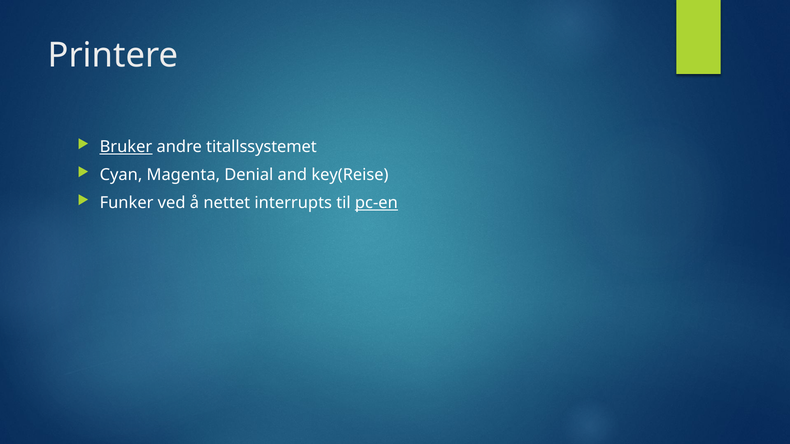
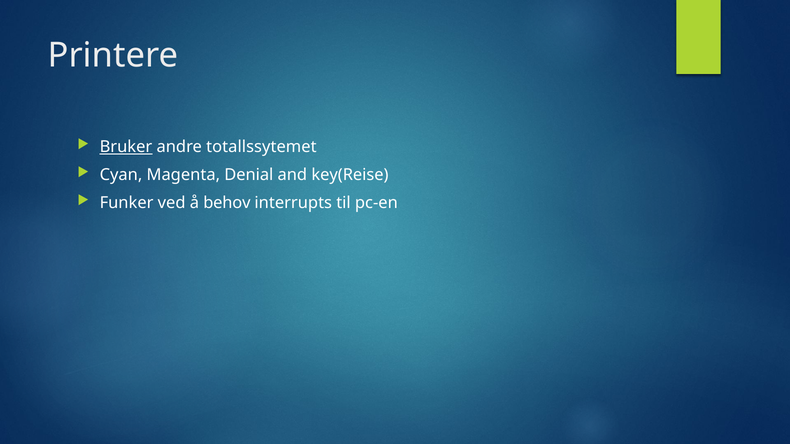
titallssystemet: titallssystemet -> totallssytemet
nettet: nettet -> behov
pc-en underline: present -> none
